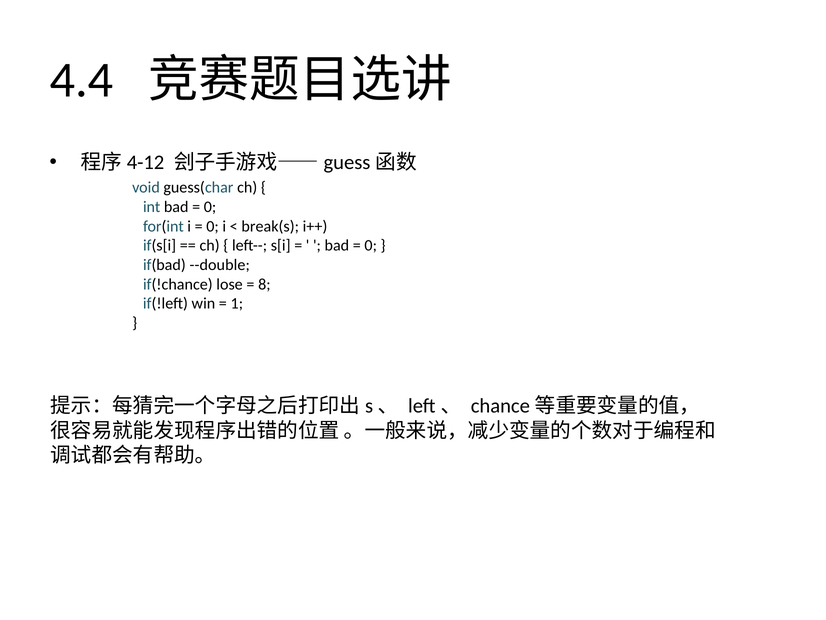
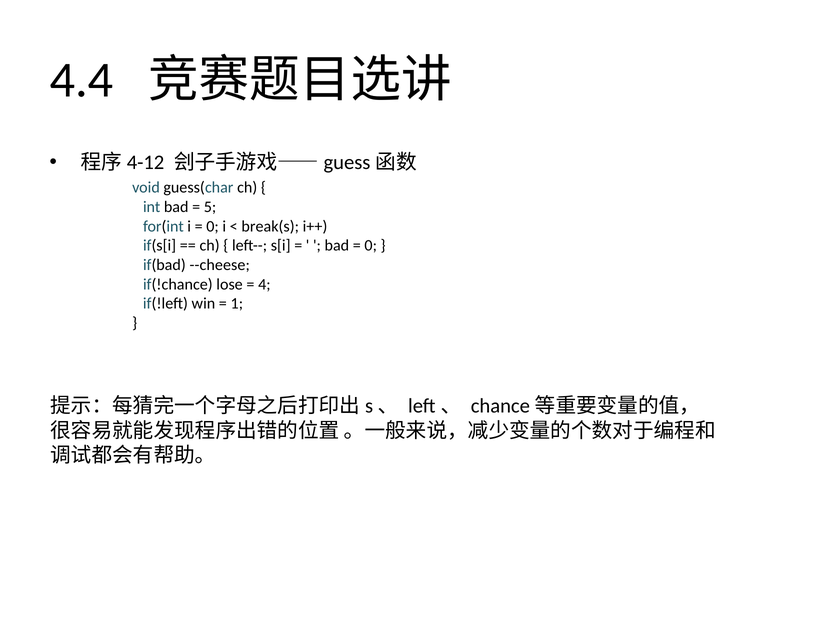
0 at (210, 207): 0 -> 5
--double: --double -> --cheese
8: 8 -> 4
